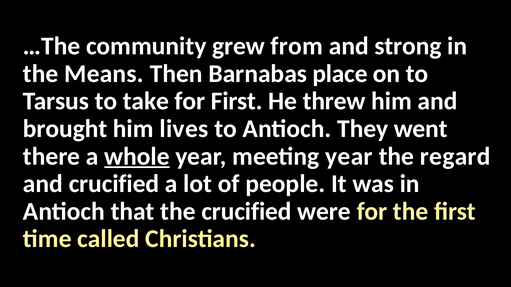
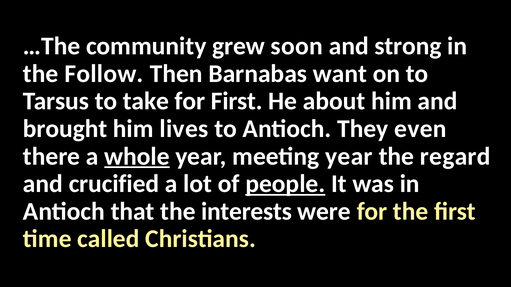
from: from -> soon
Means: Means -> Follow
place: place -> want
threw: threw -> about
went: went -> even
people underline: none -> present
the crucified: crucified -> interests
